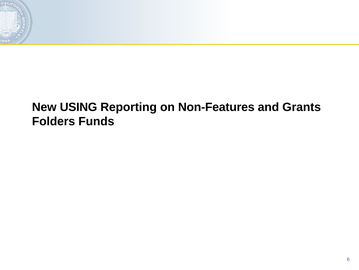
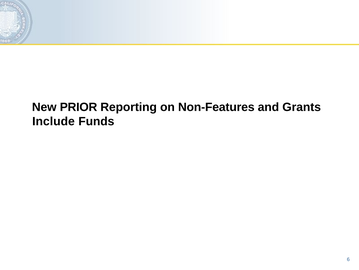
USING: USING -> PRIOR
Folders: Folders -> Include
